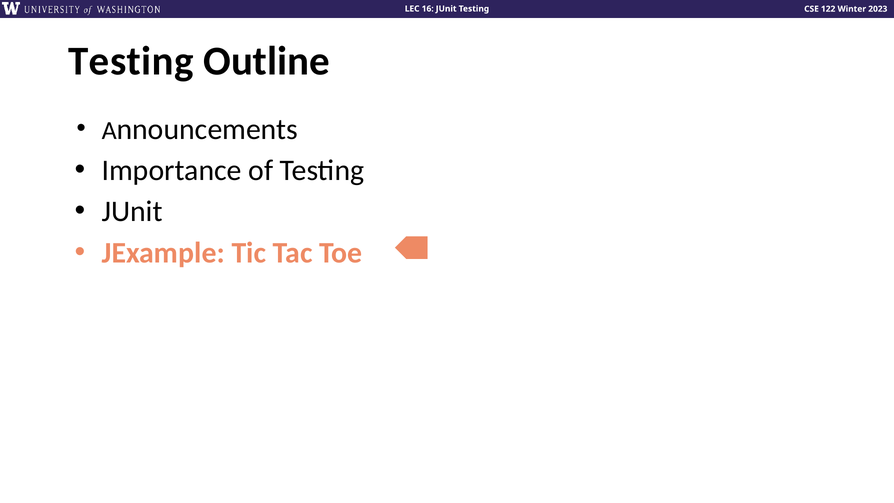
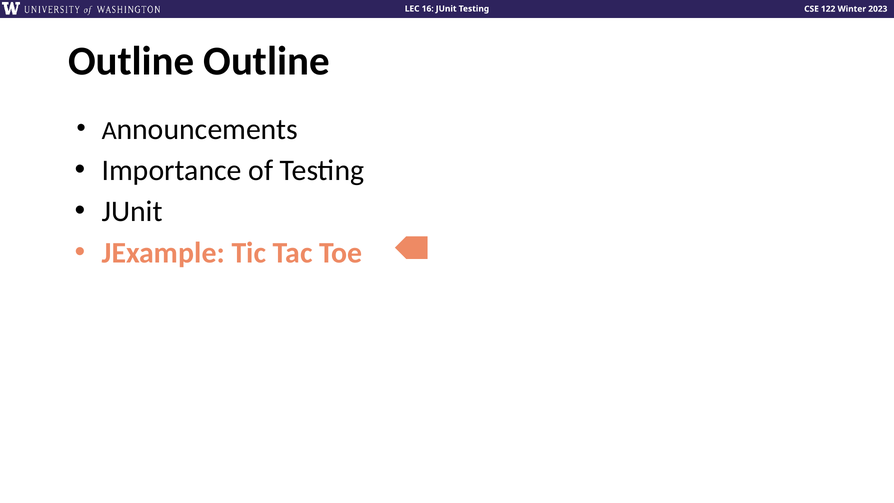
Testing at (131, 61): Testing -> Outline
